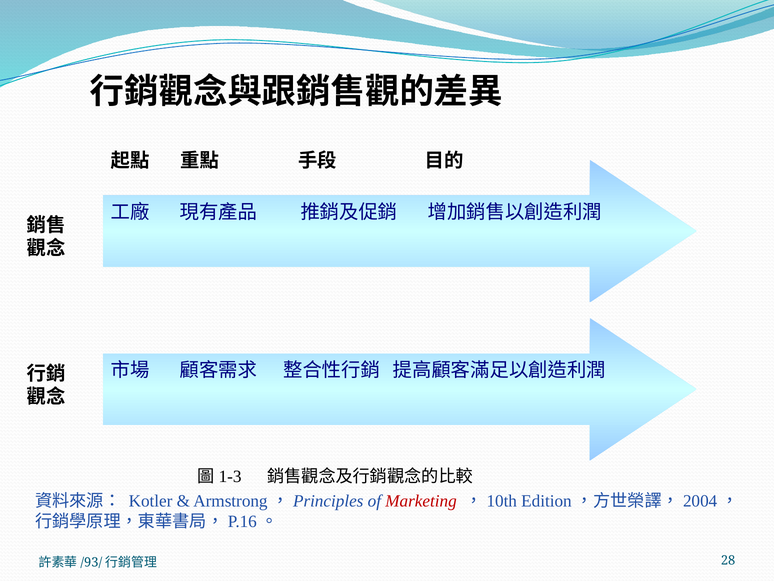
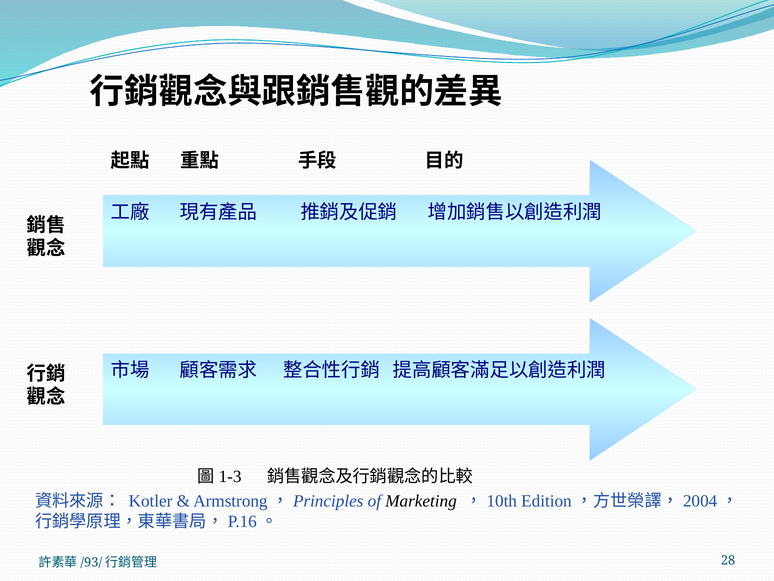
Marketing colour: red -> black
